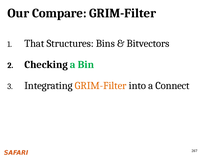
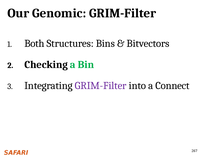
Compare: Compare -> Genomic
That: That -> Both
GRIM-Filter at (101, 85) colour: orange -> purple
